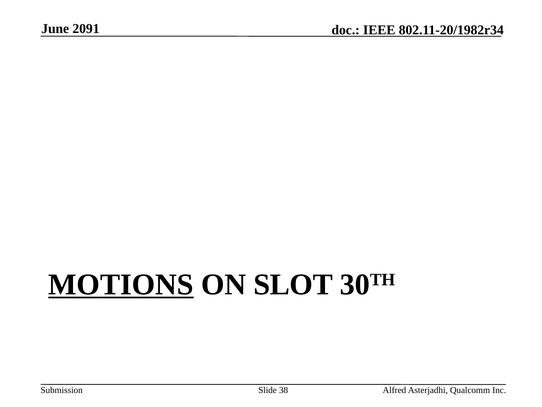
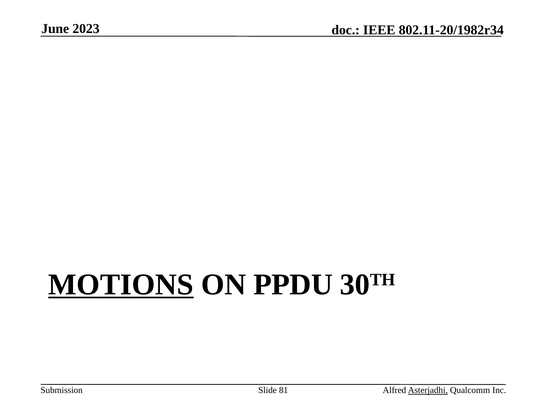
2091: 2091 -> 2023
SLOT: SLOT -> PPDU
38: 38 -> 81
Asterjadhi underline: none -> present
